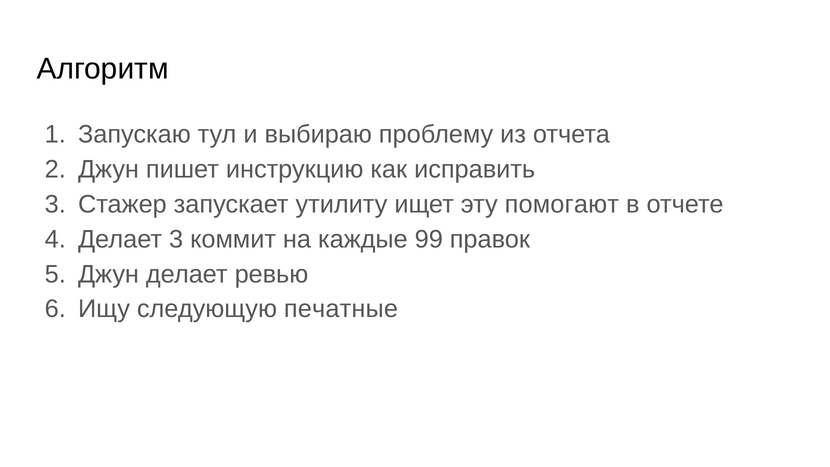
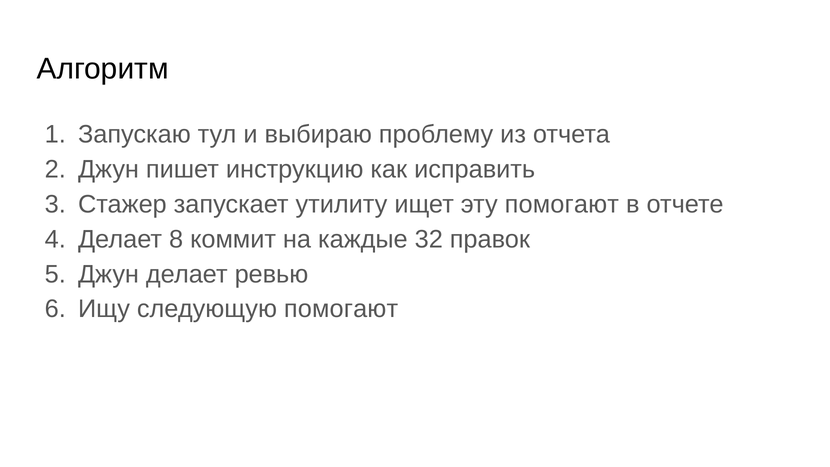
Делает 3: 3 -> 8
99: 99 -> 32
следующую печатные: печатные -> помогают
